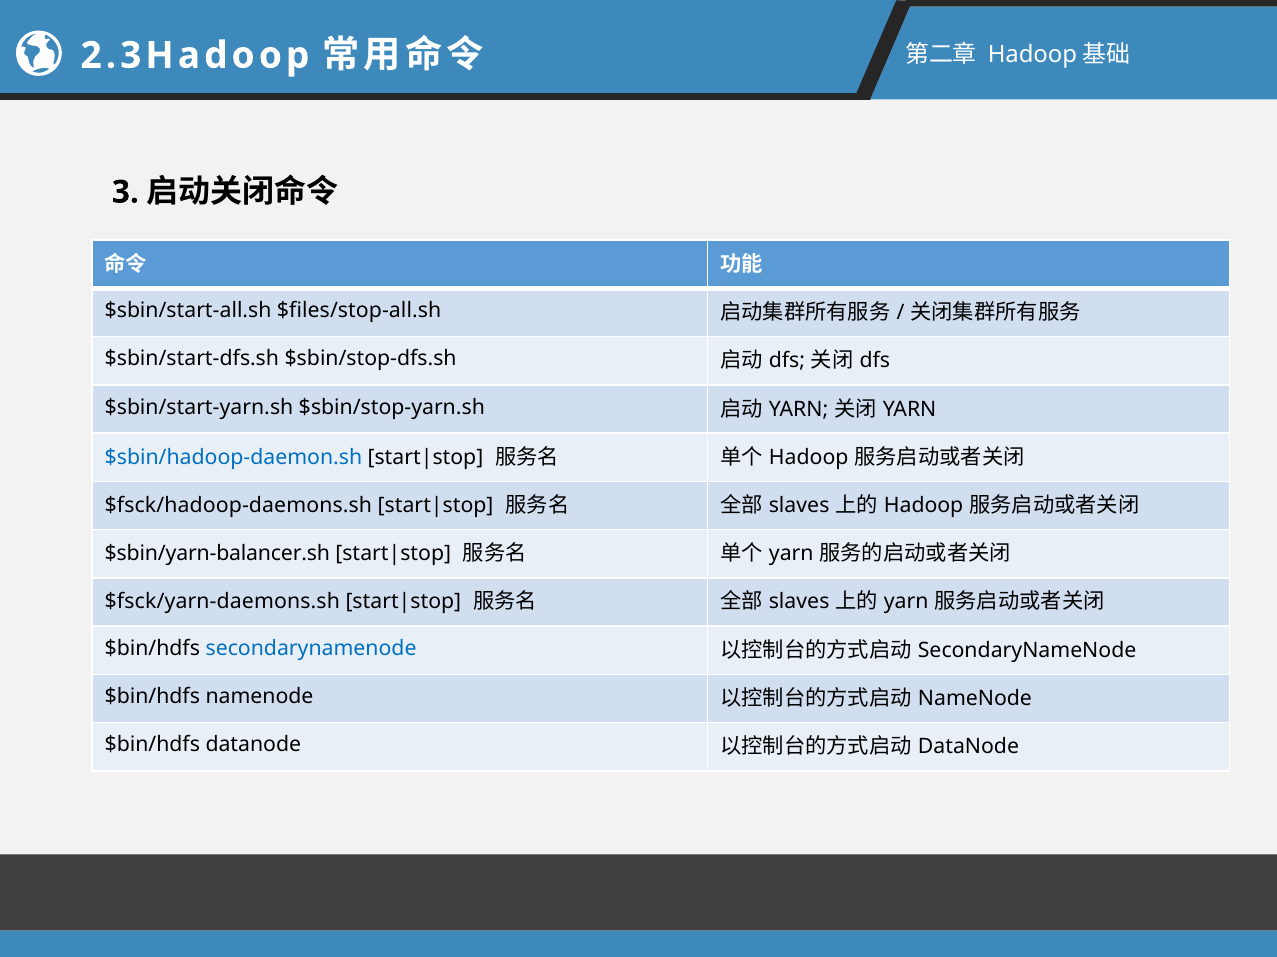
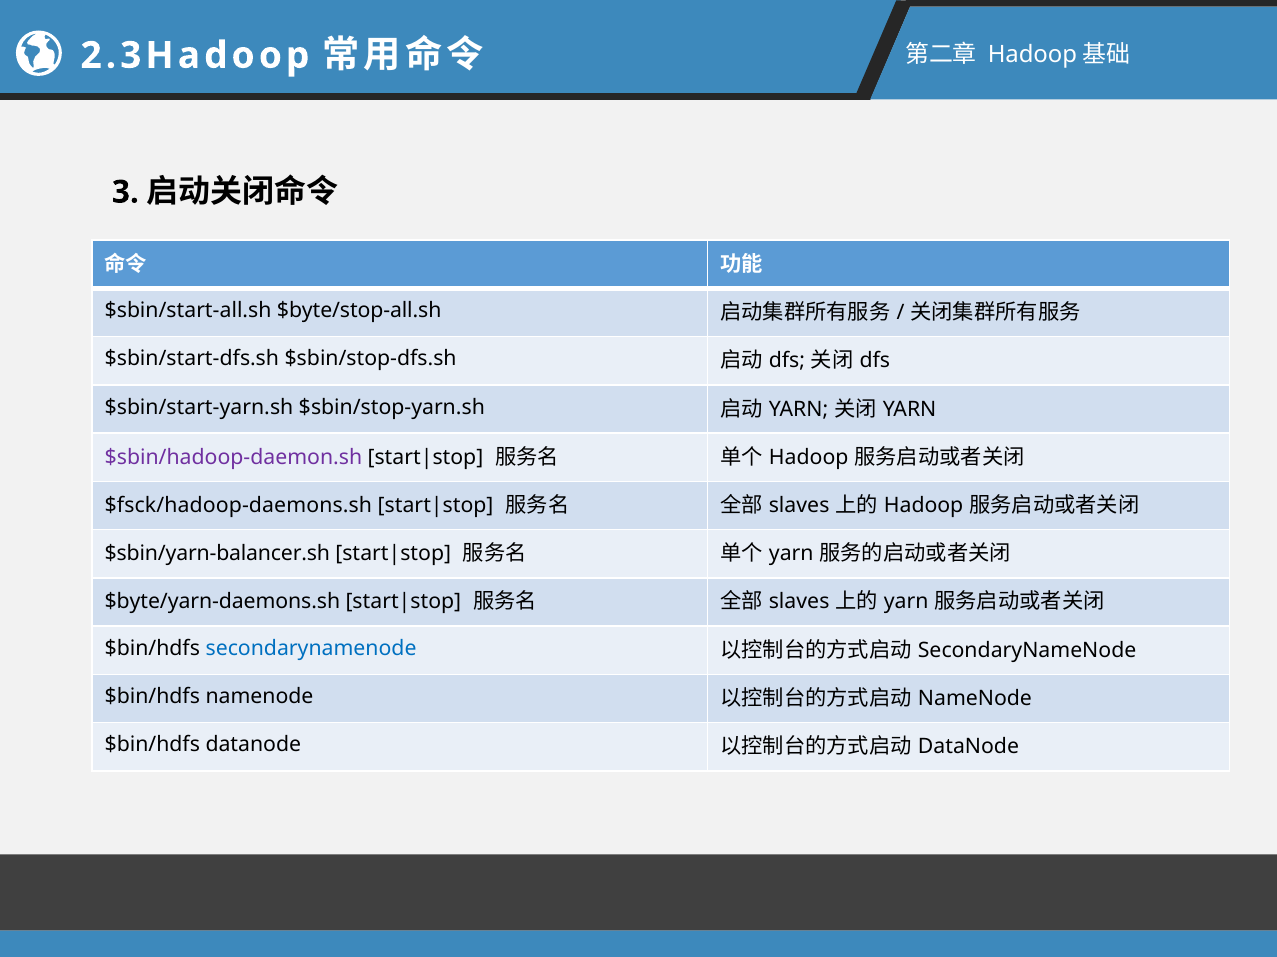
$files/stop-all.sh: $files/stop-all.sh -> $byte/stop-all.sh
$sbin/hadoop-daemon.sh colour: blue -> purple
$fsck/yarn-daemons.sh: $fsck/yarn-daemons.sh -> $byte/yarn-daemons.sh
